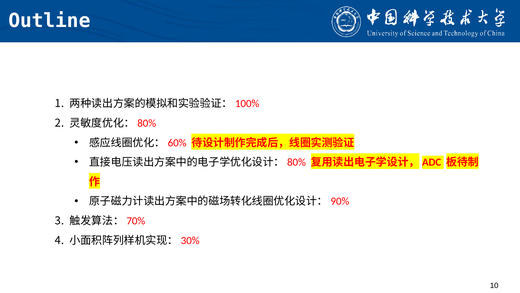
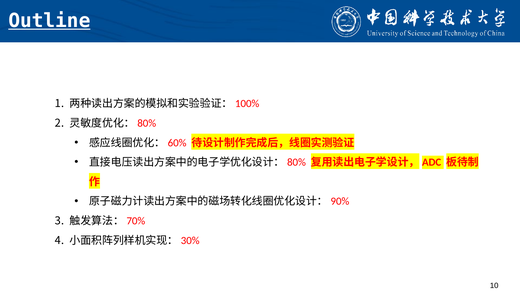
Outline underline: none -> present
